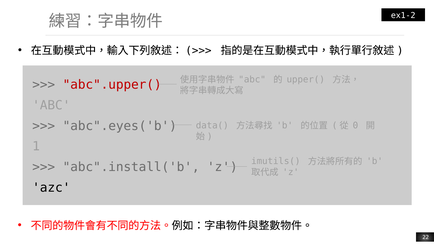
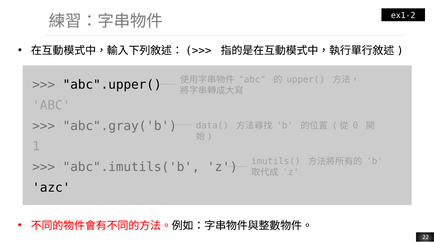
abc".upper( colour: red -> black
abc".eyes('b: abc".eyes('b -> abc".gray('b
abc".install('b: abc".install('b -> abc".imutils('b
